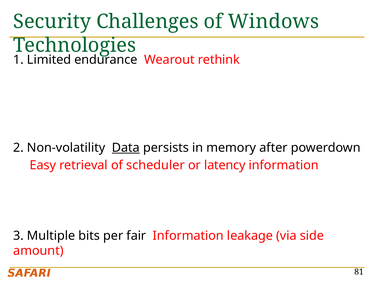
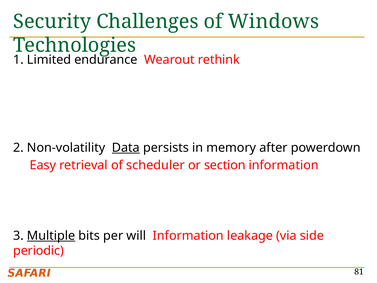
latency: latency -> section
Multiple underline: none -> present
fair: fair -> will
amount: amount -> periodic
